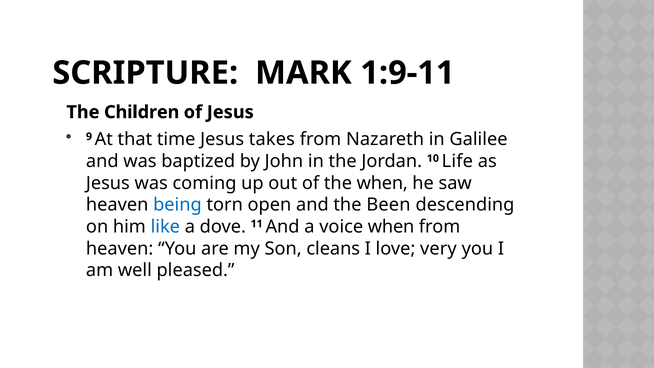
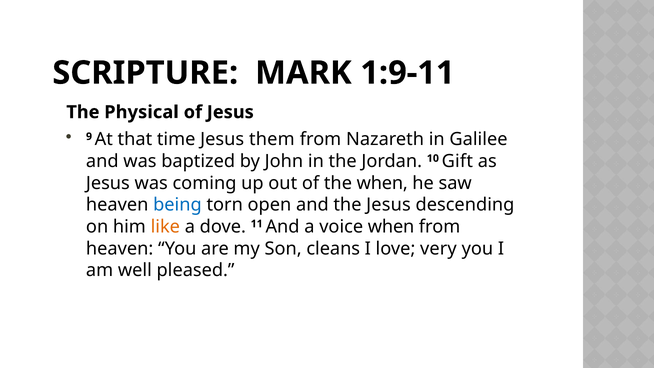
Children: Children -> Physical
takes: takes -> them
Life: Life -> Gift
the Been: Been -> Jesus
like colour: blue -> orange
